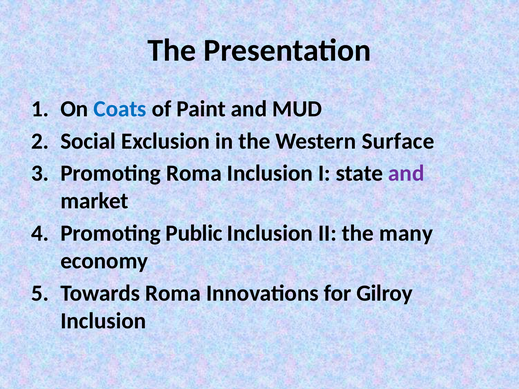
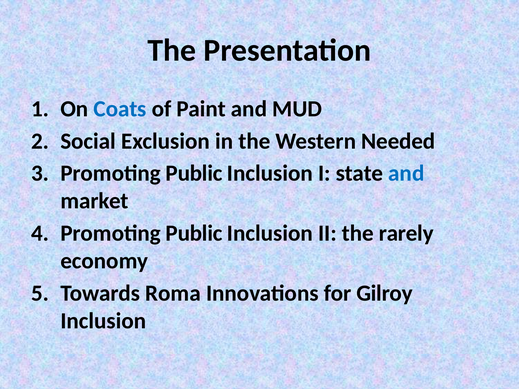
Surface: Surface -> Needed
Roma at (194, 173): Roma -> Public
and at (406, 173) colour: purple -> blue
many: many -> rarely
